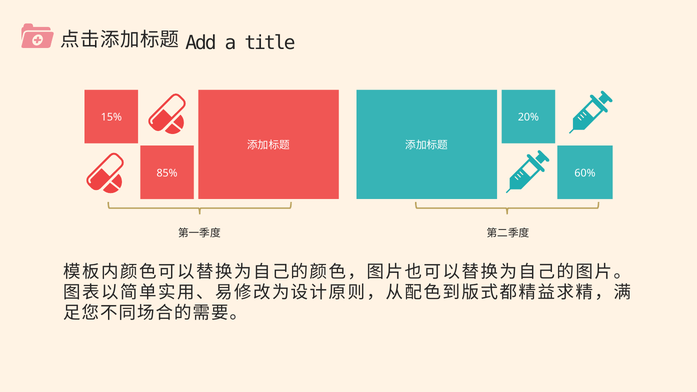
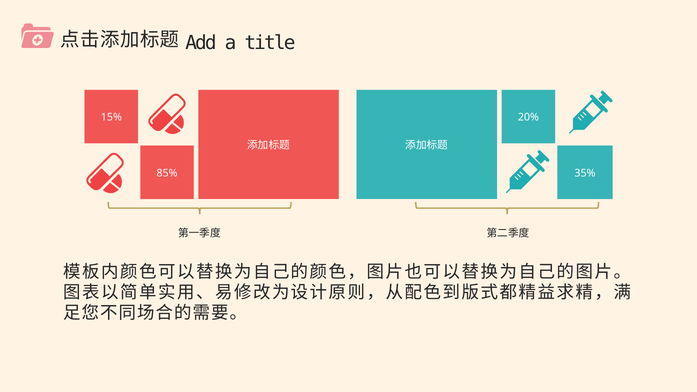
60%: 60% -> 35%
